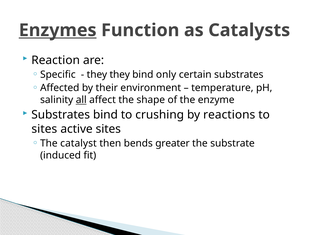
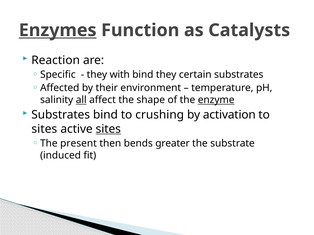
they they: they -> with
bind only: only -> they
enzyme underline: none -> present
reactions: reactions -> activation
sites at (108, 129) underline: none -> present
catalyst: catalyst -> present
